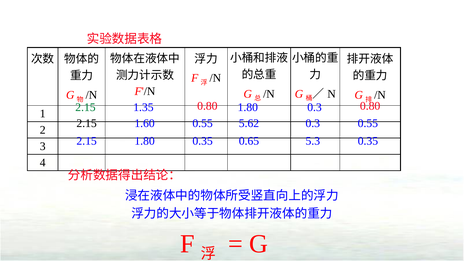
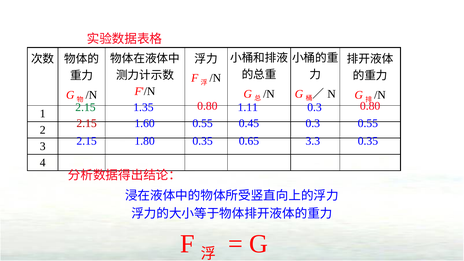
1.35 1.80: 1.80 -> 1.11
2.15 at (87, 123) colour: black -> red
5.62: 5.62 -> 0.45
5.3: 5.3 -> 3.3
